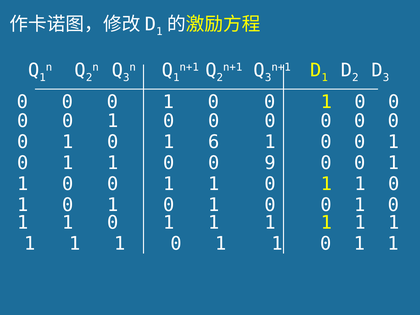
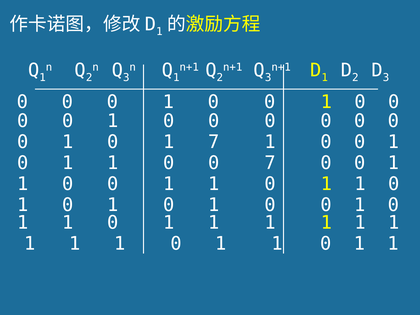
1 6: 6 -> 7
0 9: 9 -> 7
